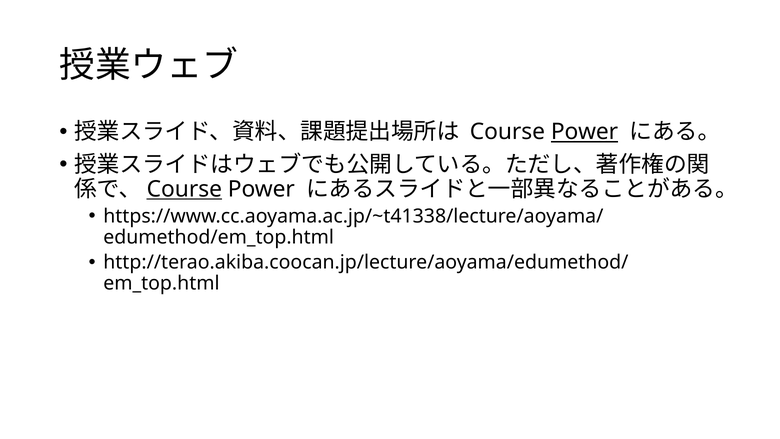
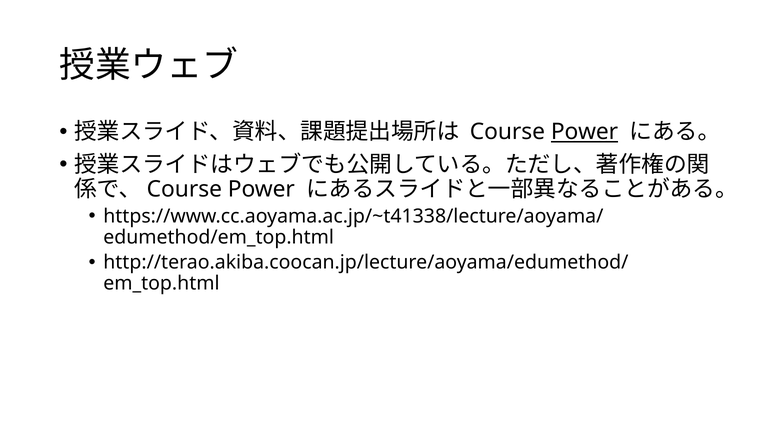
Course at (184, 189) underline: present -> none
